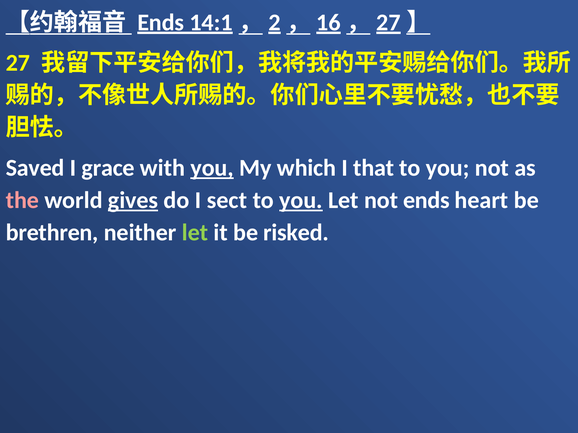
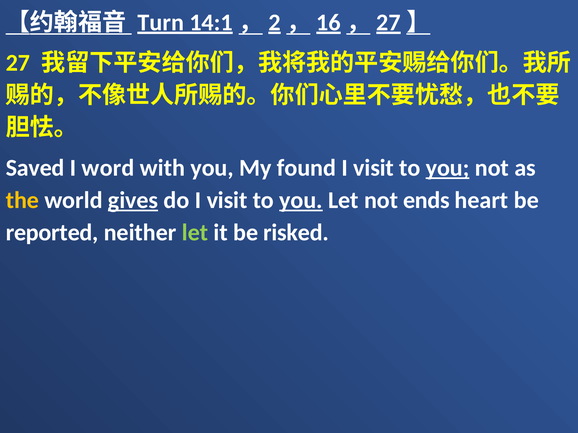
Ends at (161, 22): Ends -> Turn
grace: grace -> word
you at (212, 168) underline: present -> none
which: which -> found
that at (374, 168): that -> visit
you at (448, 168) underline: none -> present
the colour: pink -> yellow
do I sect: sect -> visit
brethren: brethren -> reported
